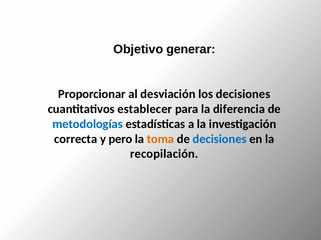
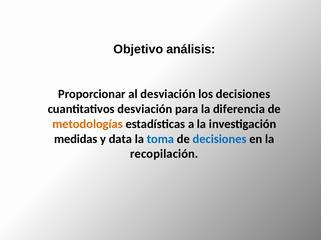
generar: generar -> análisis
cuantitativos establecer: establecer -> desviación
metodologías colour: blue -> orange
correcta: correcta -> medidas
pero: pero -> data
toma colour: orange -> blue
